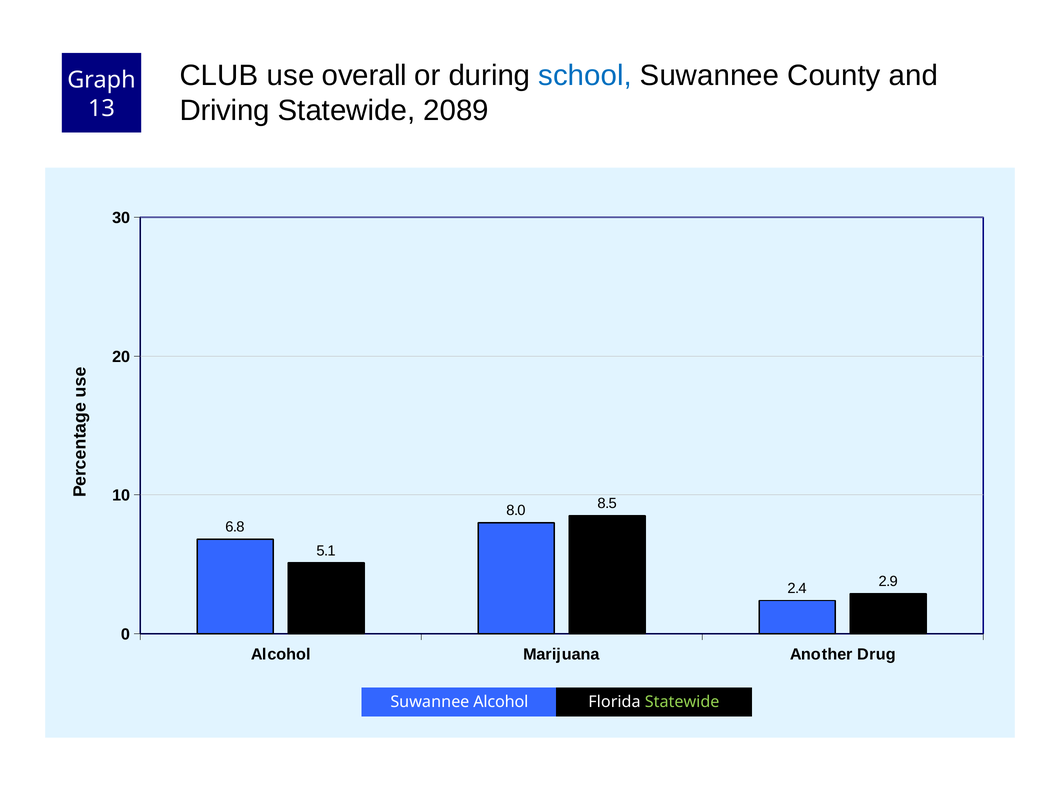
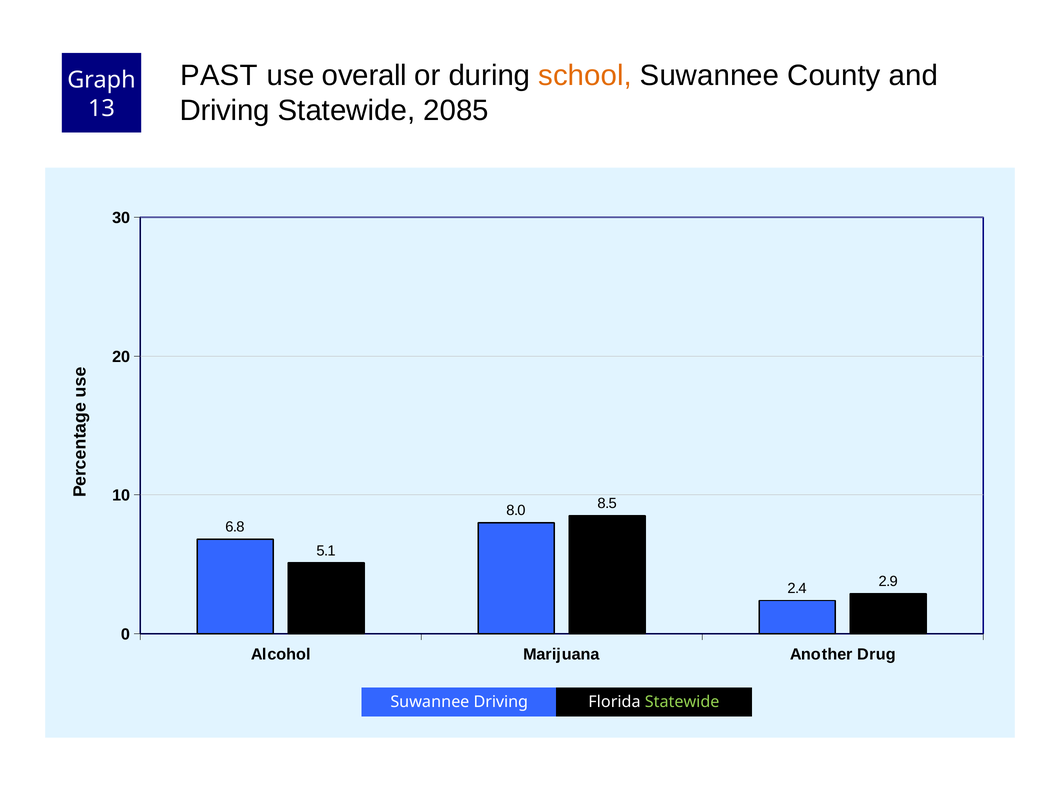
CLUB: CLUB -> PAST
school colour: blue -> orange
2089: 2089 -> 2085
Suwannee Alcohol: Alcohol -> Driving
